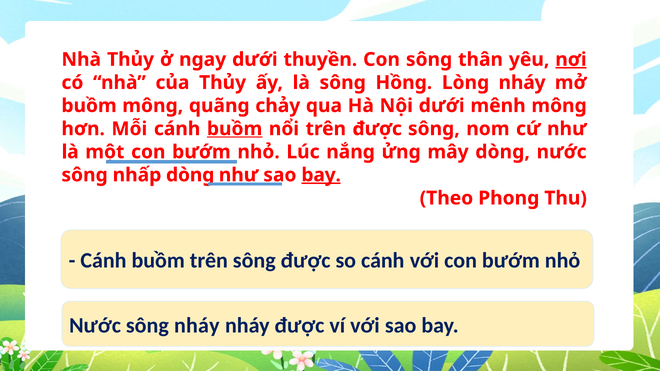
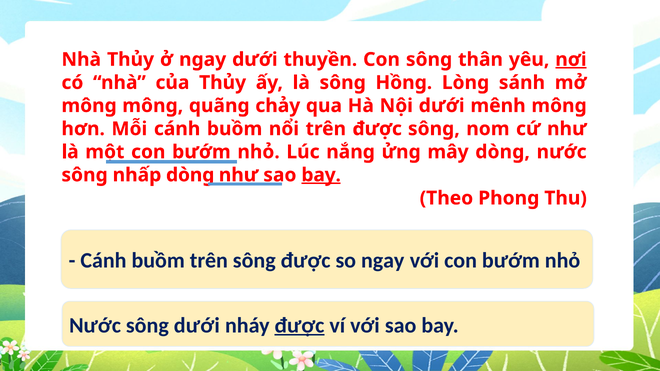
Lòng nháy: nháy -> sánh
buồm at (89, 106): buồm -> mông
buồm at (235, 129) underline: present -> none
so cánh: cánh -> ngay
sông nháy: nháy -> dưới
được at (299, 326) underline: none -> present
